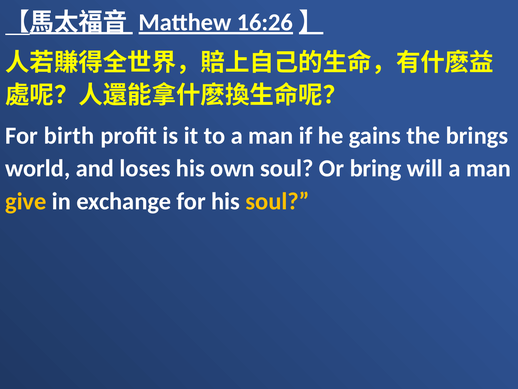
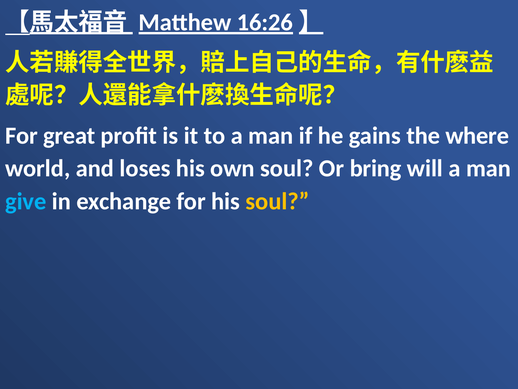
birth: birth -> great
brings: brings -> where
give colour: yellow -> light blue
